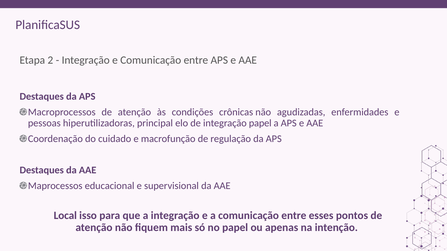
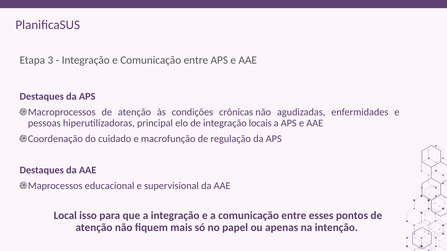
2: 2 -> 3
integração papel: papel -> locais
